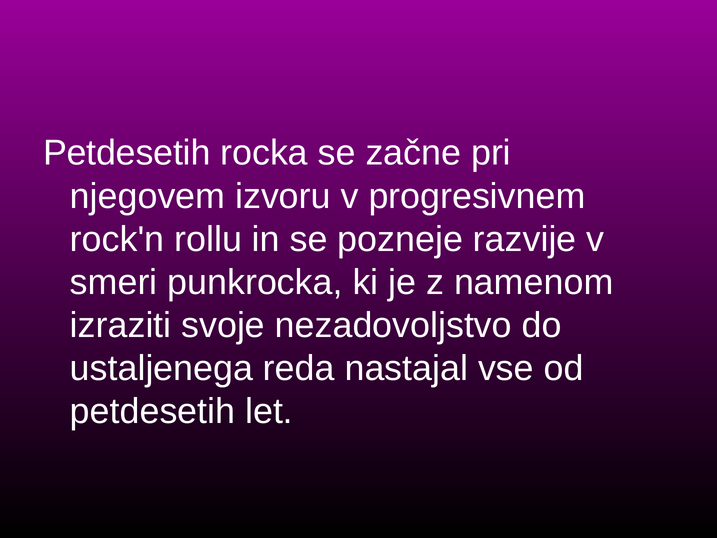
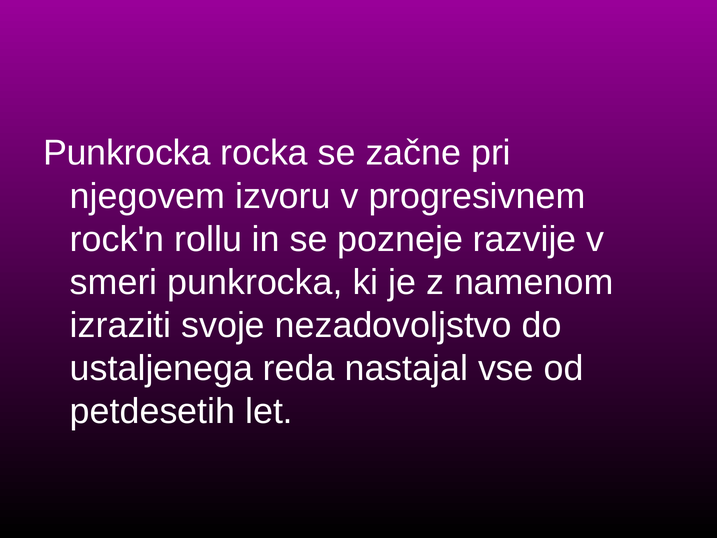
Petdesetih at (127, 153): Petdesetih -> Punkrocka
